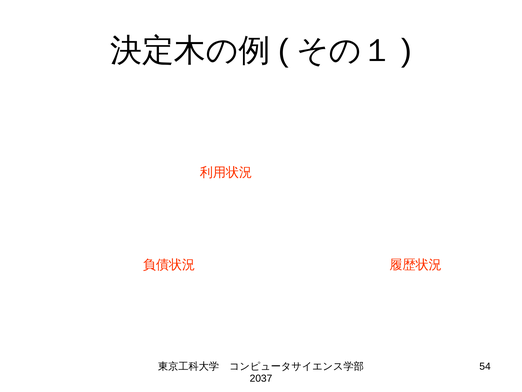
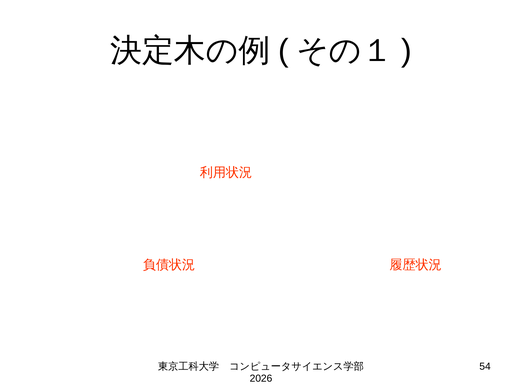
2037: 2037 -> 2026
